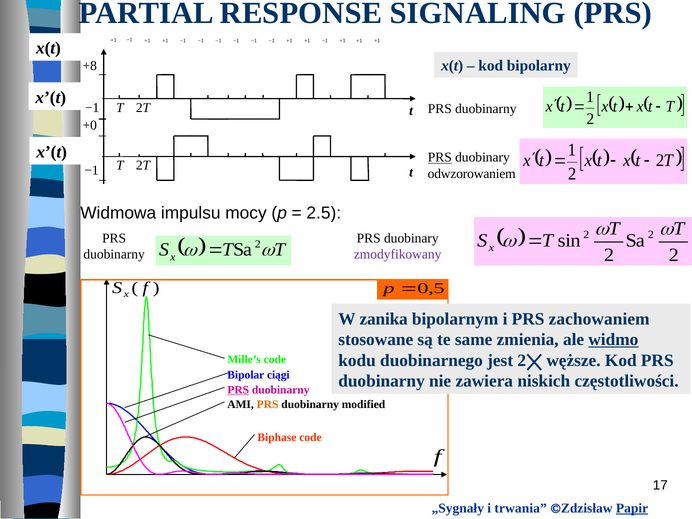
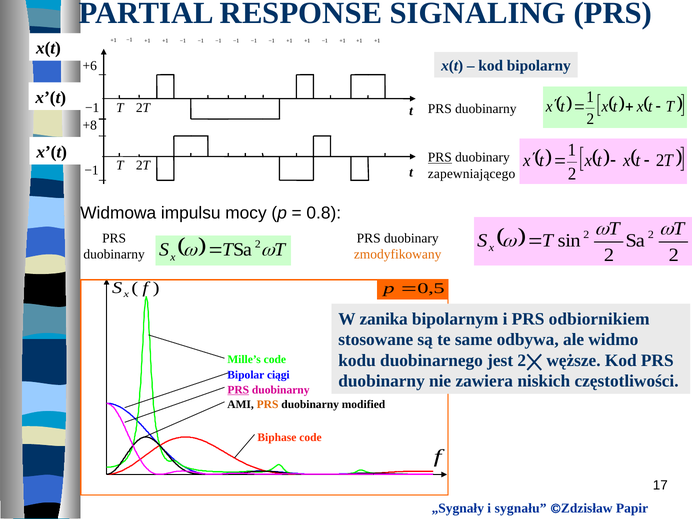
+8: +8 -> +6
+0: +0 -> +8
odwzorowaniem: odwzorowaniem -> zapewniającego
2.5: 2.5 -> 0.8
zmodyfikowany colour: purple -> orange
zachowaniem: zachowaniem -> odbiornikiem
zmienia: zmienia -> odbywa
widmo underline: present -> none
trwania: trwania -> sygnału
Papir underline: present -> none
